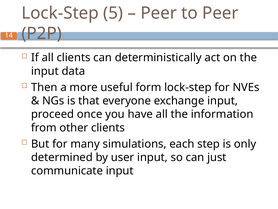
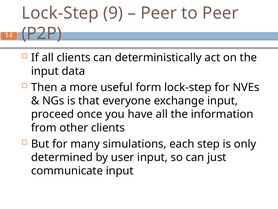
5: 5 -> 9
